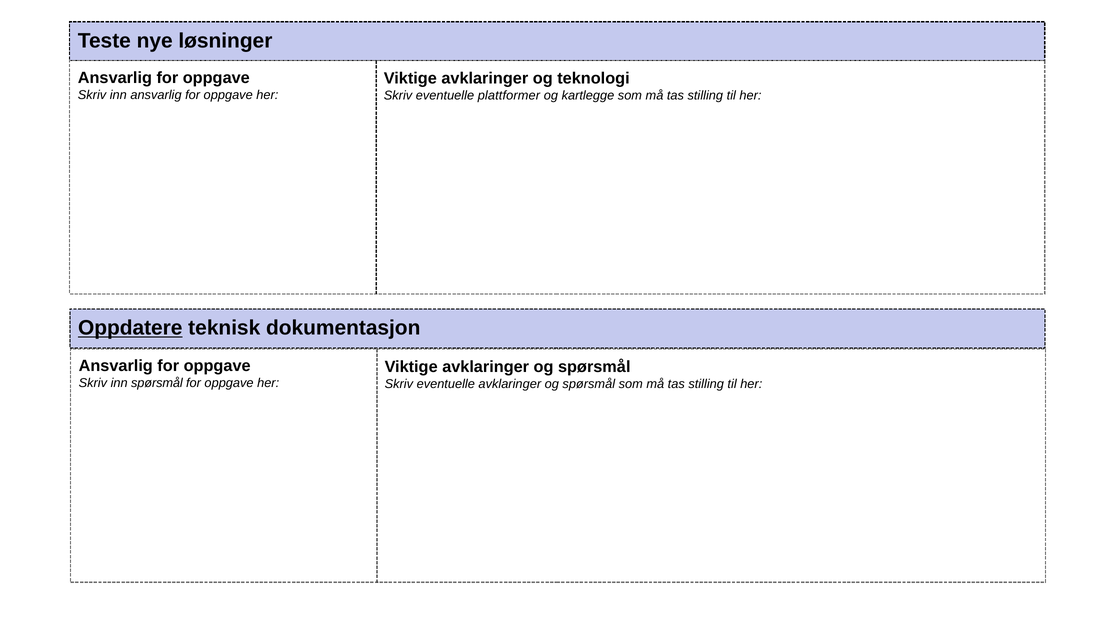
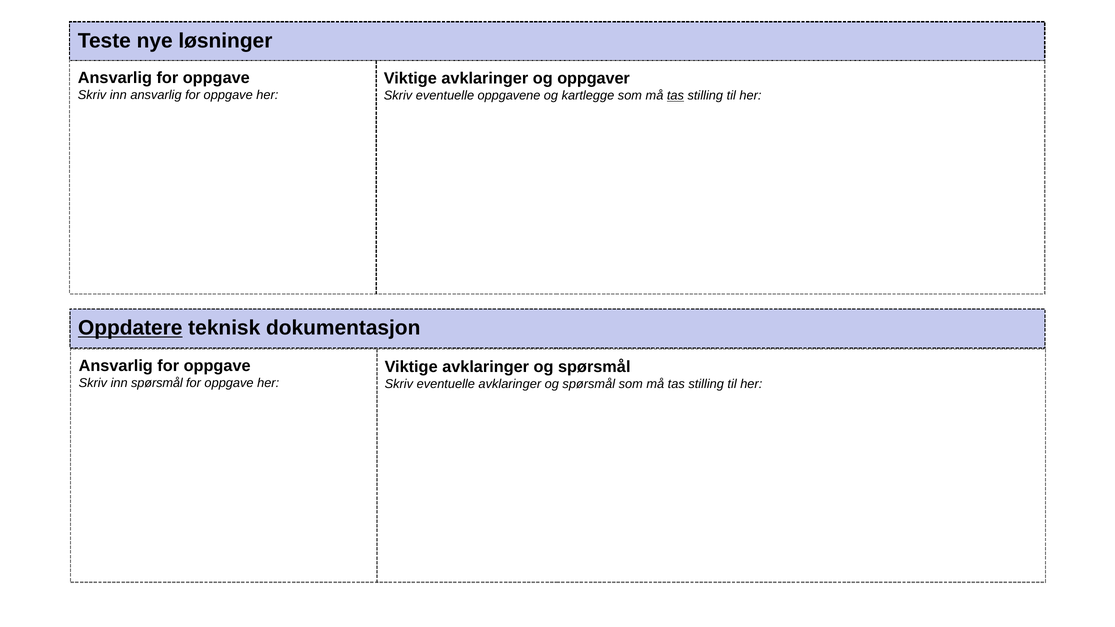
teknologi: teknologi -> oppgaver
plattformer: plattformer -> oppgavene
tas at (675, 96) underline: none -> present
